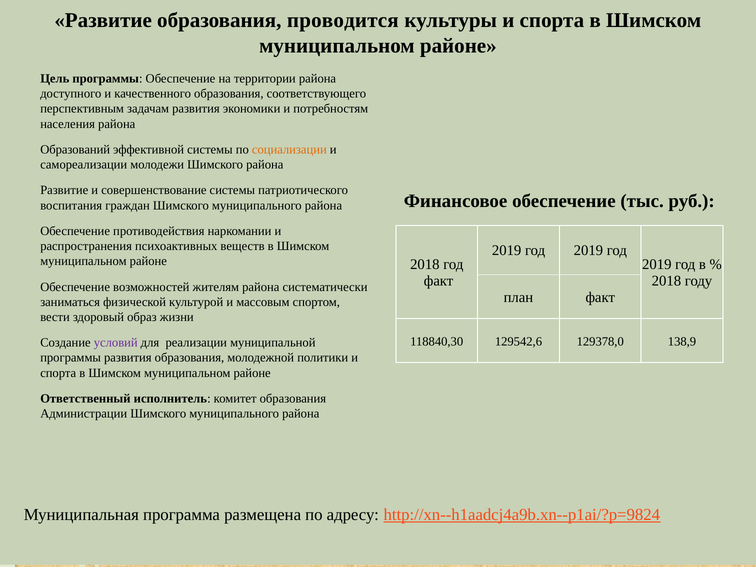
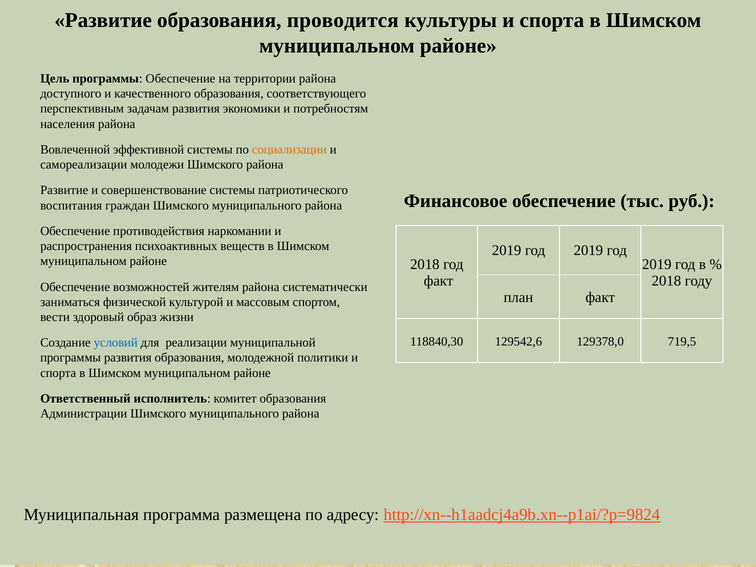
Образований: Образований -> Вовлеченной
138,9: 138,9 -> 719,5
условий colour: purple -> blue
